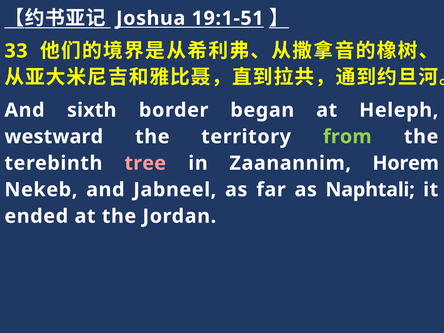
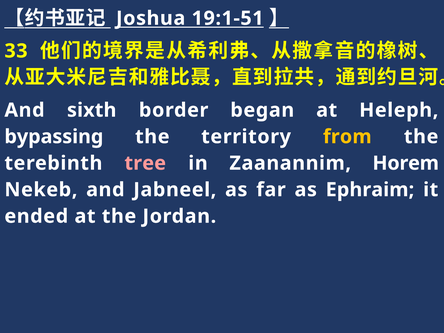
westward: westward -> bypassing
from colour: light green -> yellow
Naphtali: Naphtali -> Ephraim
